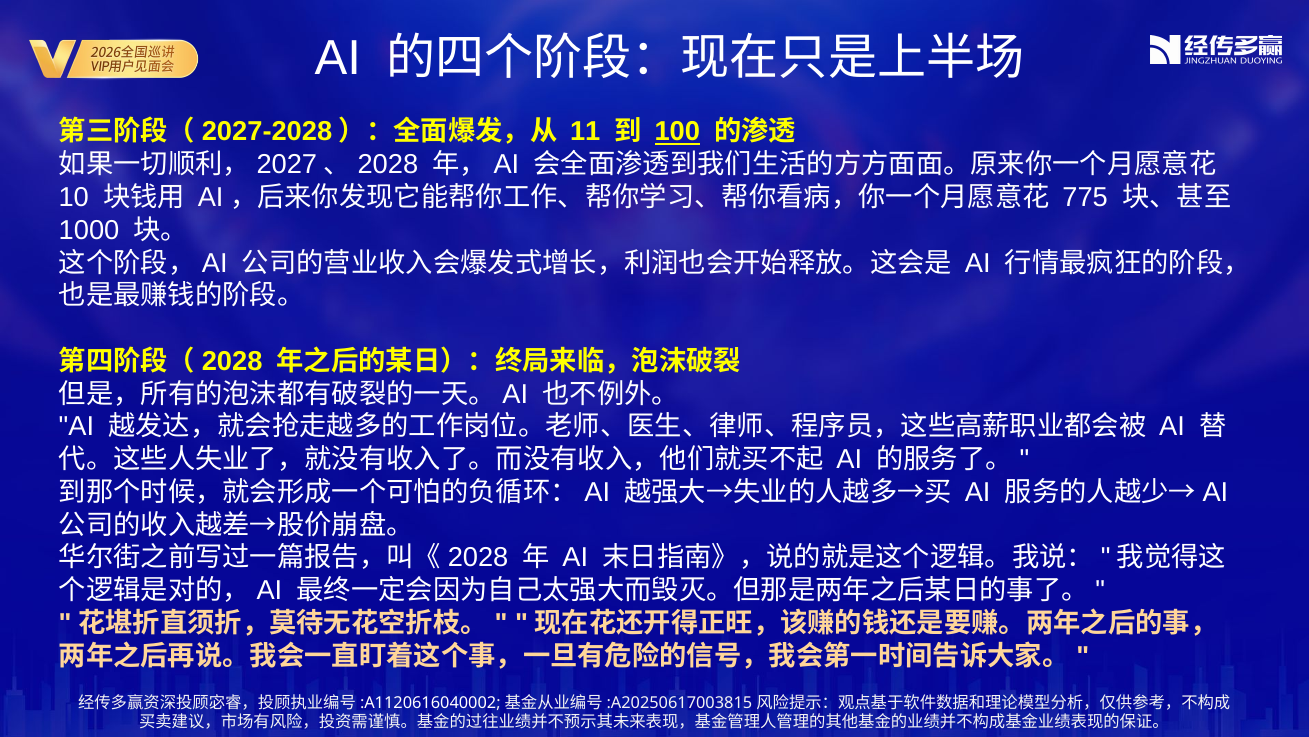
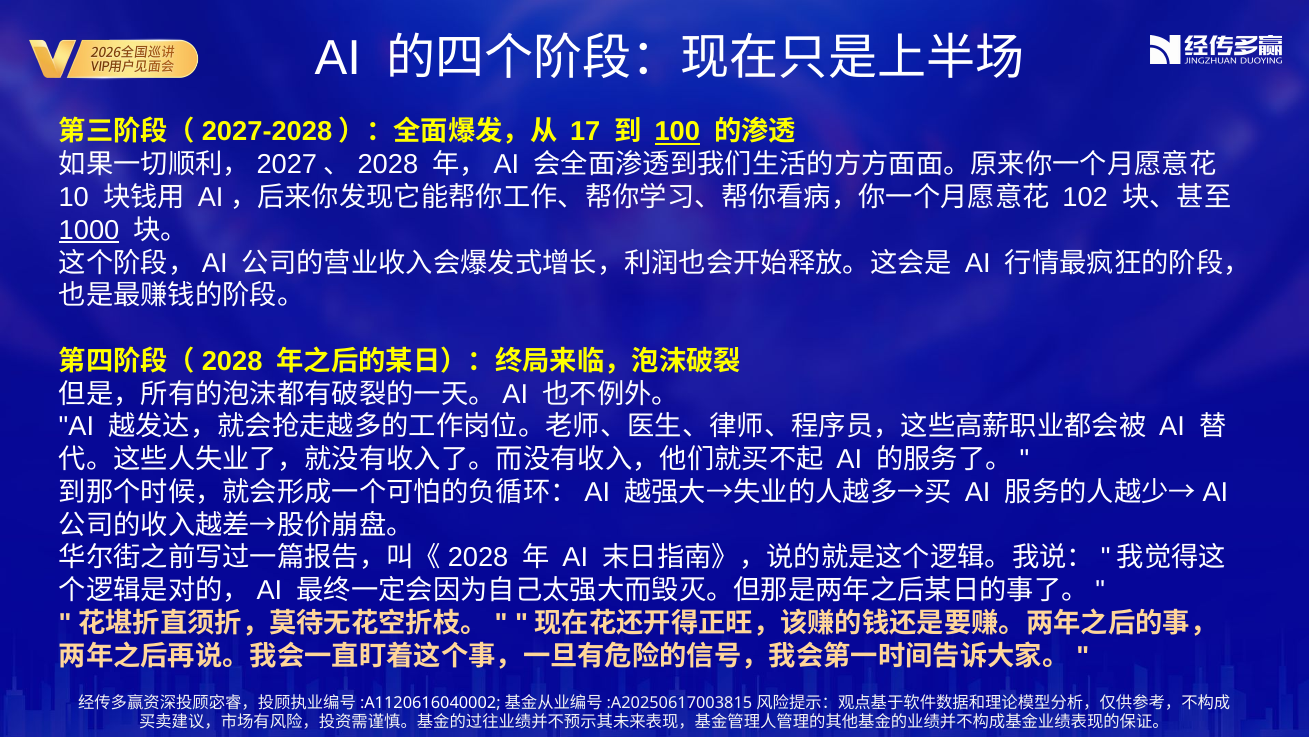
11: 11 -> 17
775: 775 -> 102
1000 underline: none -> present
